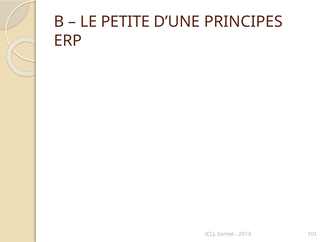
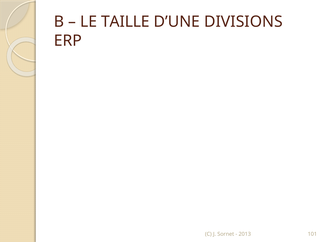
PETITE: PETITE -> TAILLE
PRINCIPES: PRINCIPES -> DIVISIONS
